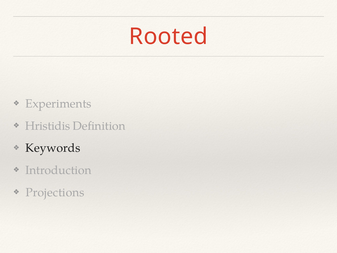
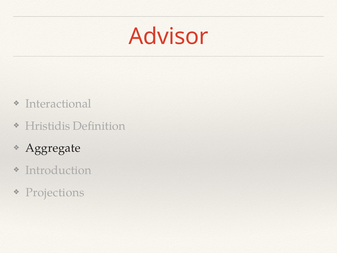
Rooted: Rooted -> Advisor
Experiments: Experiments -> Interactional
Keywords: Keywords -> Aggregate
